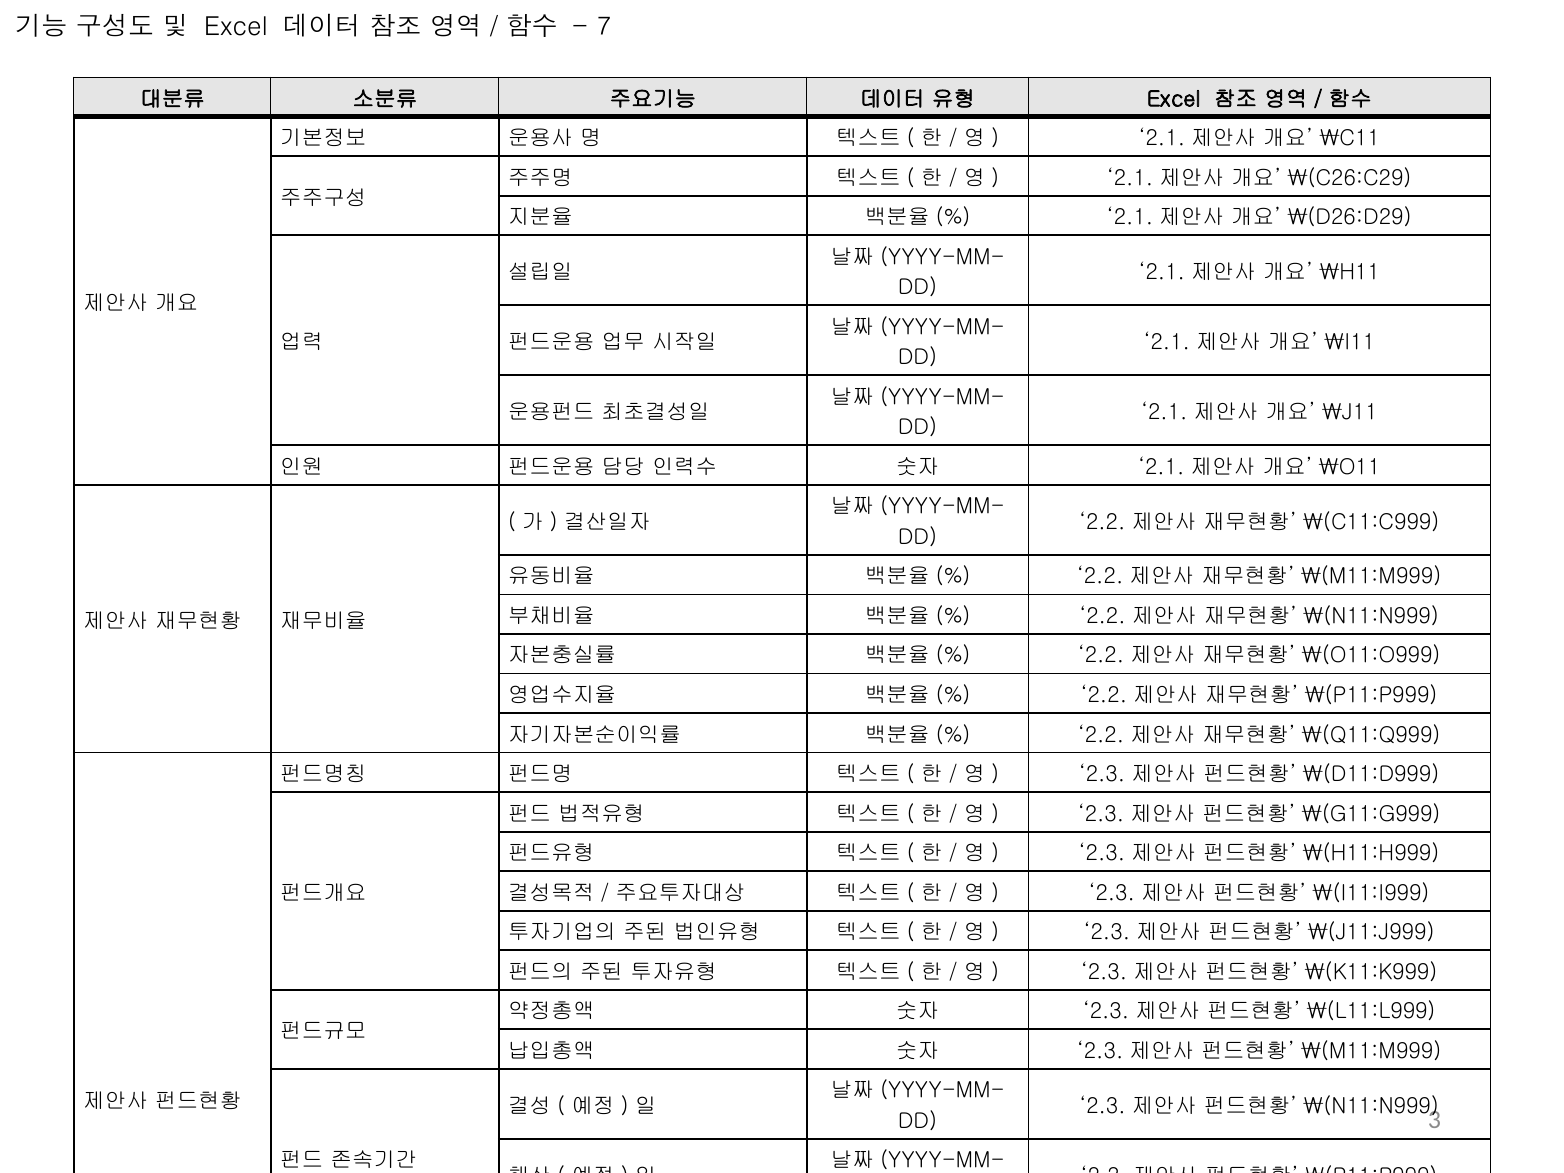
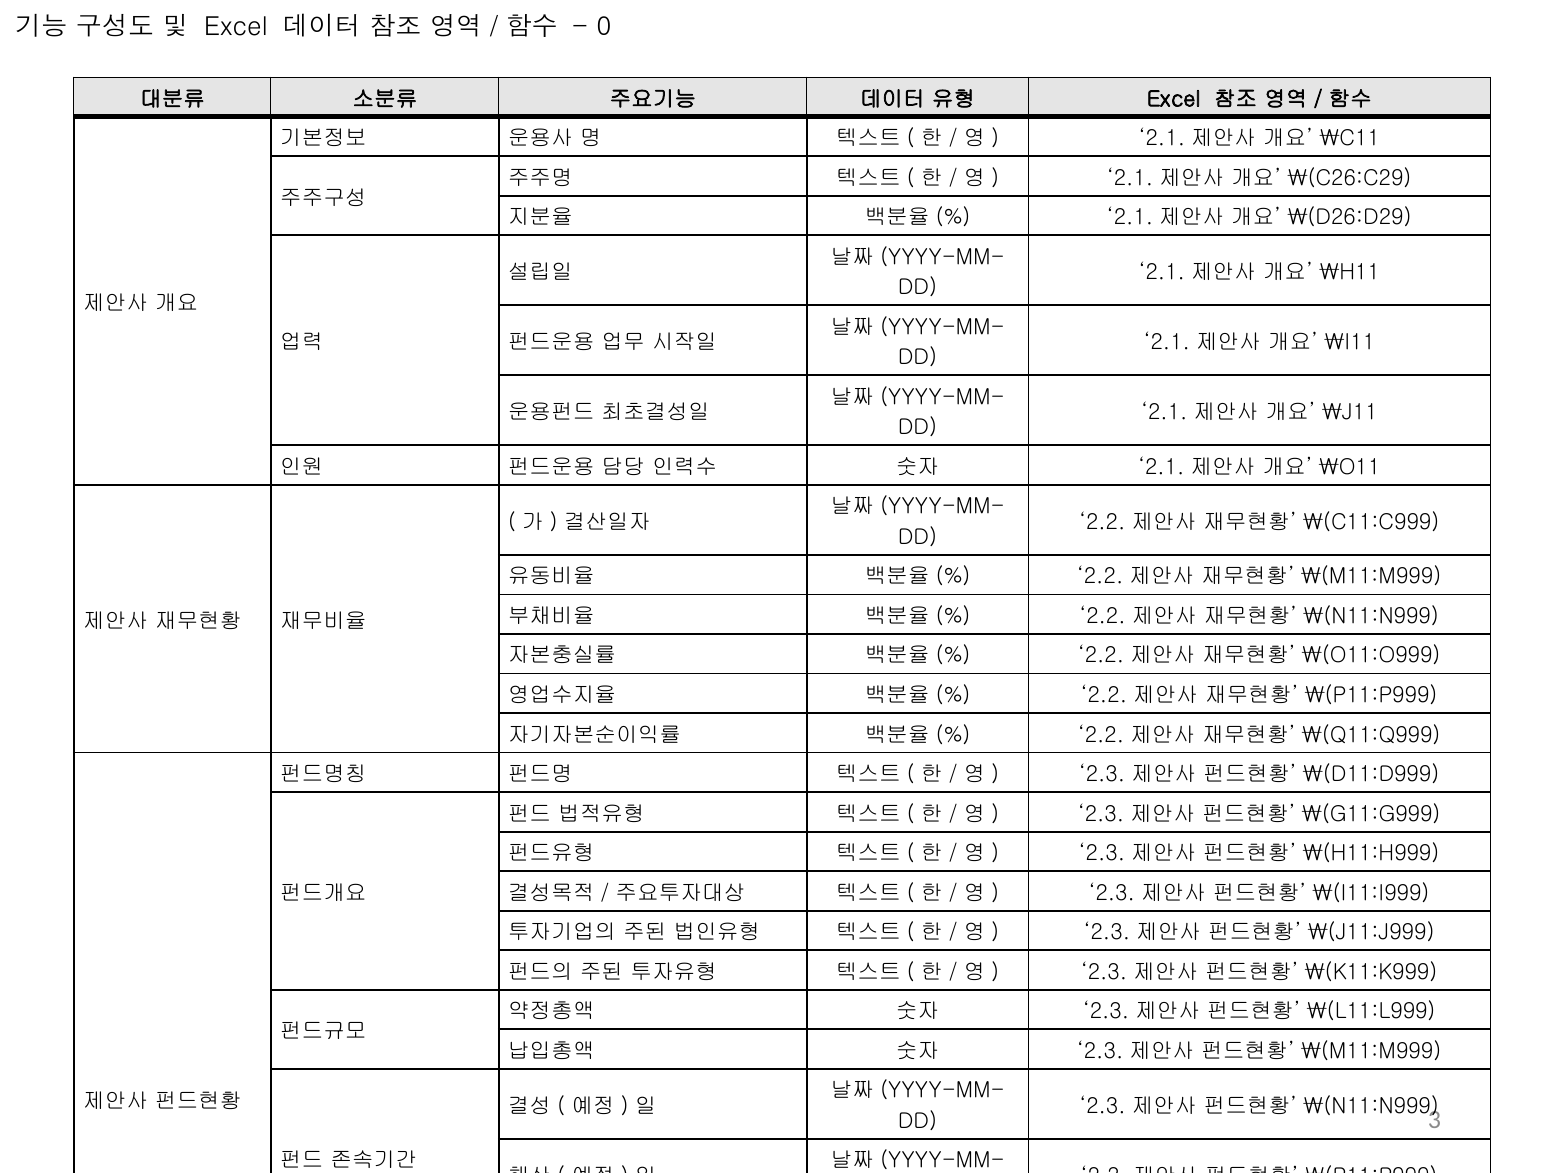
7: 7 -> 0
